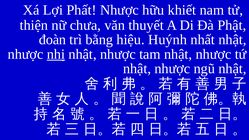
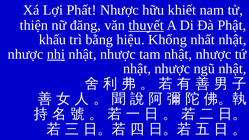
chưa: chưa -> đăng
thuyết underline: none -> present
đoàn: đoàn -> khấu
Huýnh: Huýnh -> Khổng
